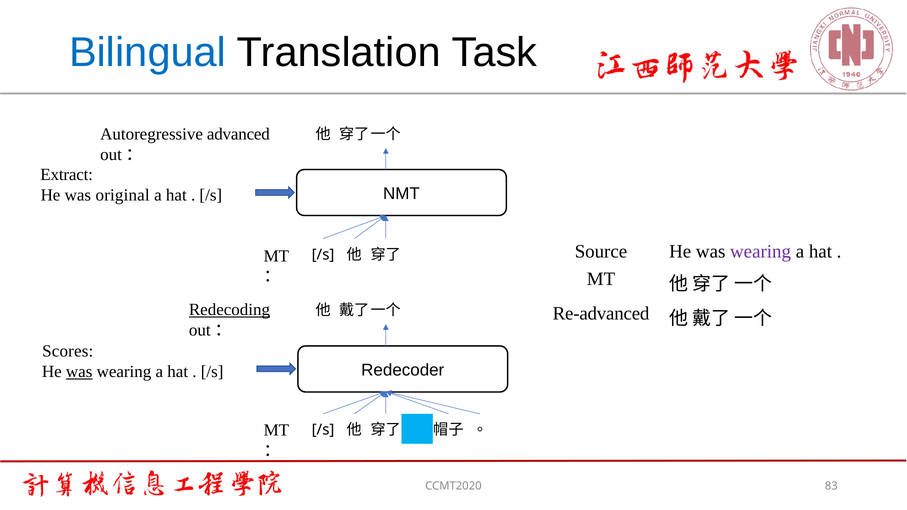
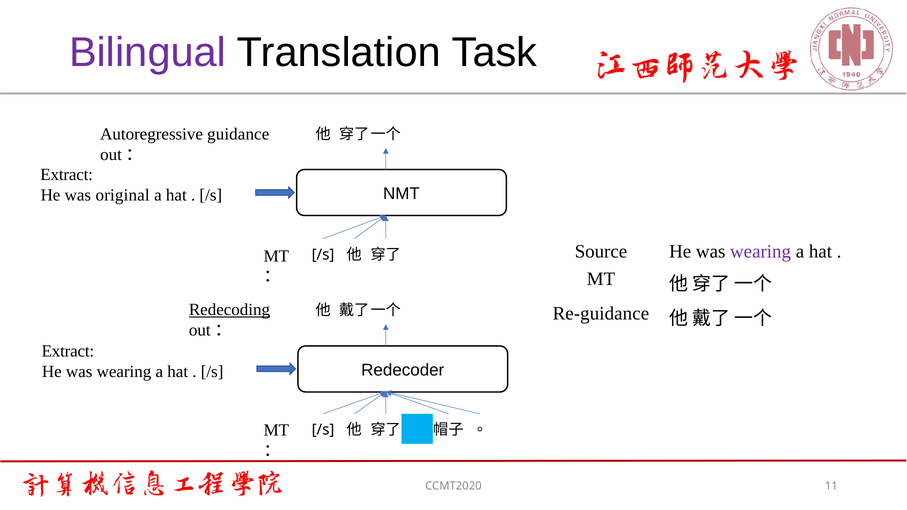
Bilingual colour: blue -> purple
advanced: advanced -> guidance
Re-advanced: Re-advanced -> Re-guidance
Scores at (68, 351): Scores -> Extract
was at (79, 372) underline: present -> none
83: 83 -> 11
